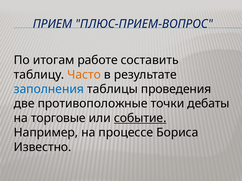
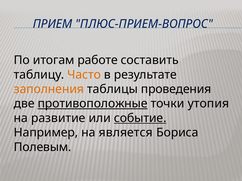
заполнения colour: blue -> orange
противоположные underline: none -> present
дебаты: дебаты -> утопия
торговые: торговые -> развитие
процессе: процессе -> является
Известно: Известно -> Полевым
